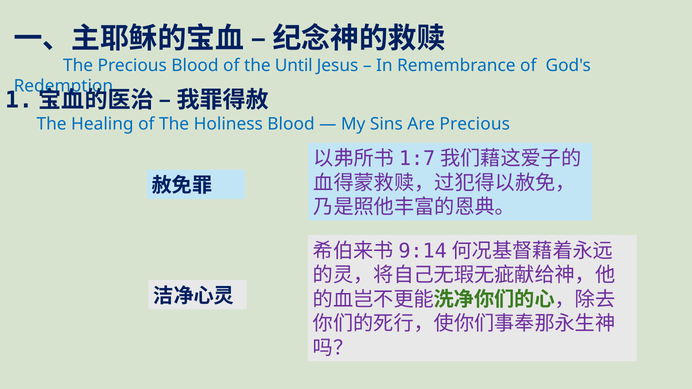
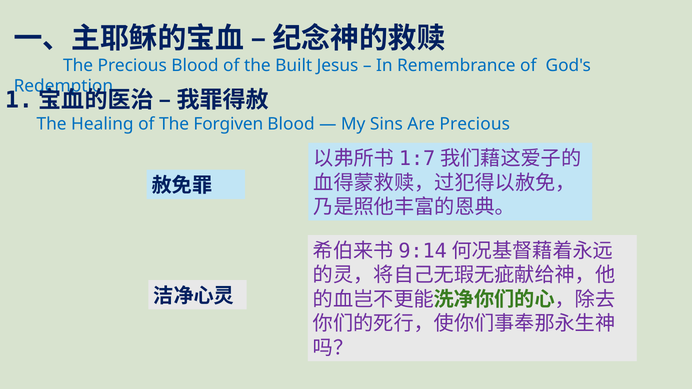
Until: Until -> Built
Holiness: Holiness -> Forgiven
